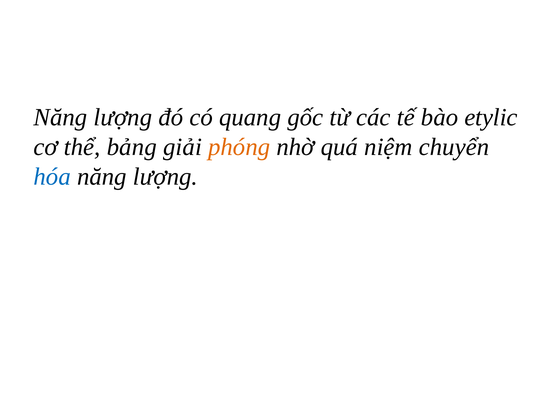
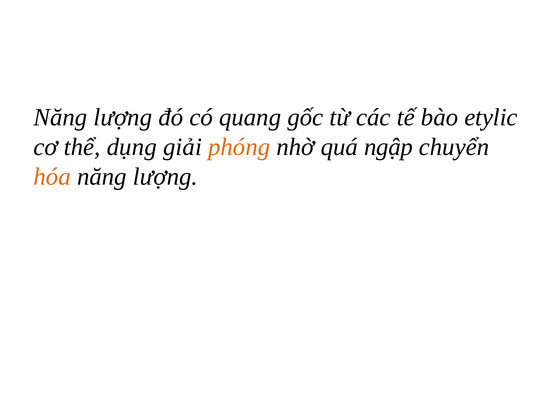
bảng: bảng -> dụng
niệm: niệm -> ngập
hóa colour: blue -> orange
